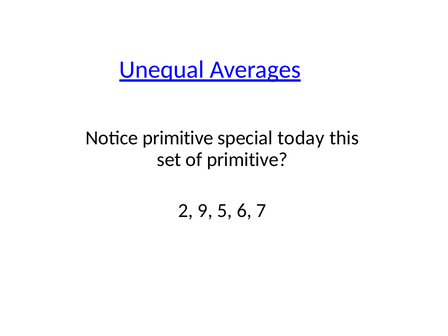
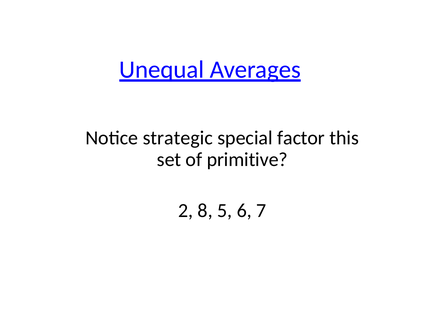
Notice primitive: primitive -> strategic
today: today -> factor
9: 9 -> 8
